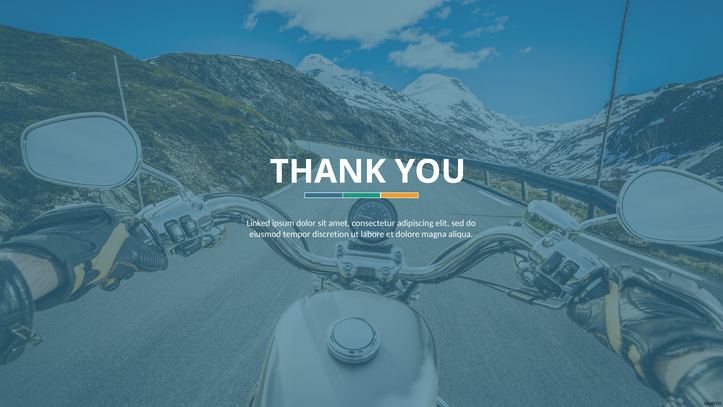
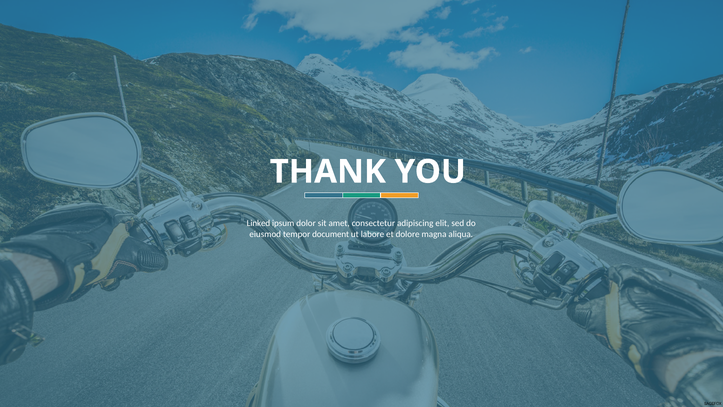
discretion: discretion -> document
